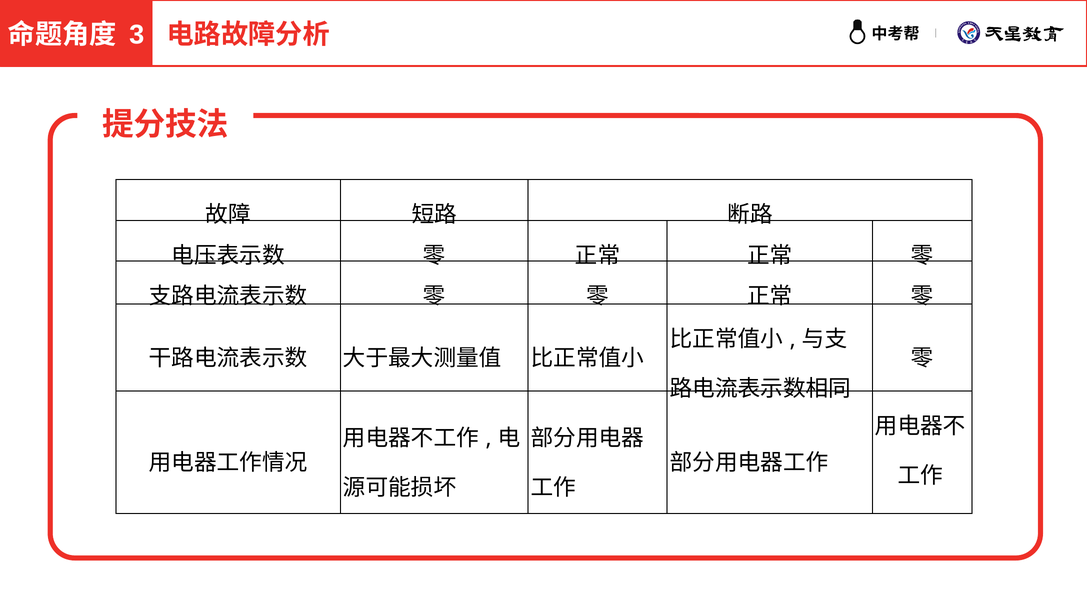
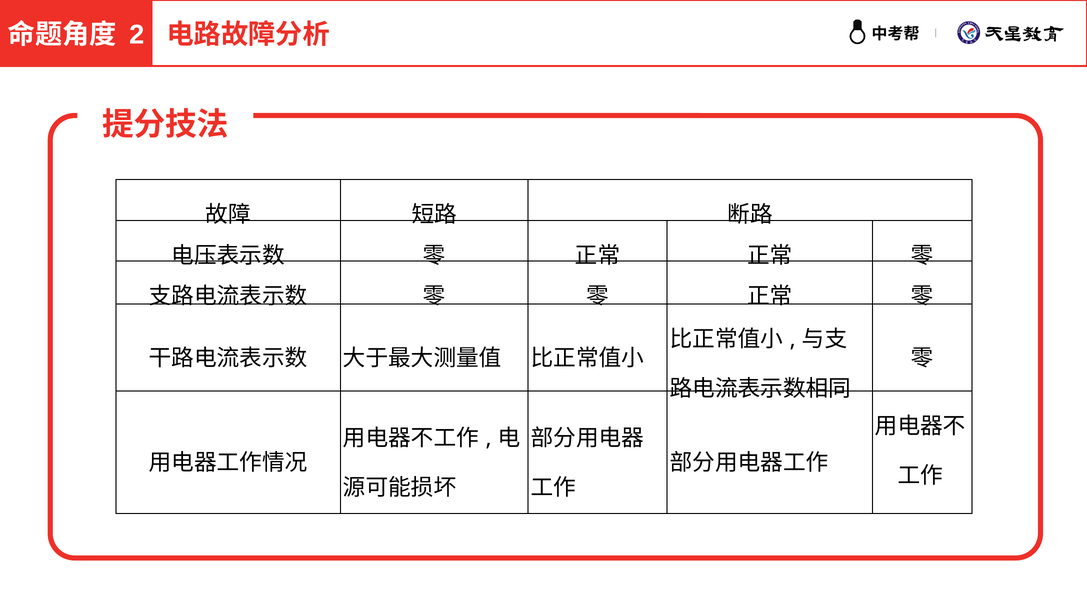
3: 3 -> 2
